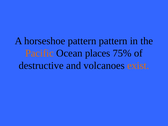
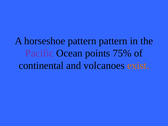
Pacific colour: orange -> purple
places: places -> points
destructive: destructive -> continental
